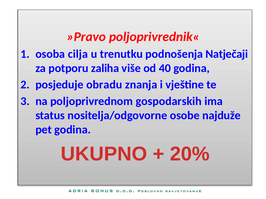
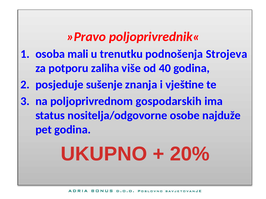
cilja: cilja -> mali
Natječaji: Natječaji -> Strojeva
obradu: obradu -> sušenje
